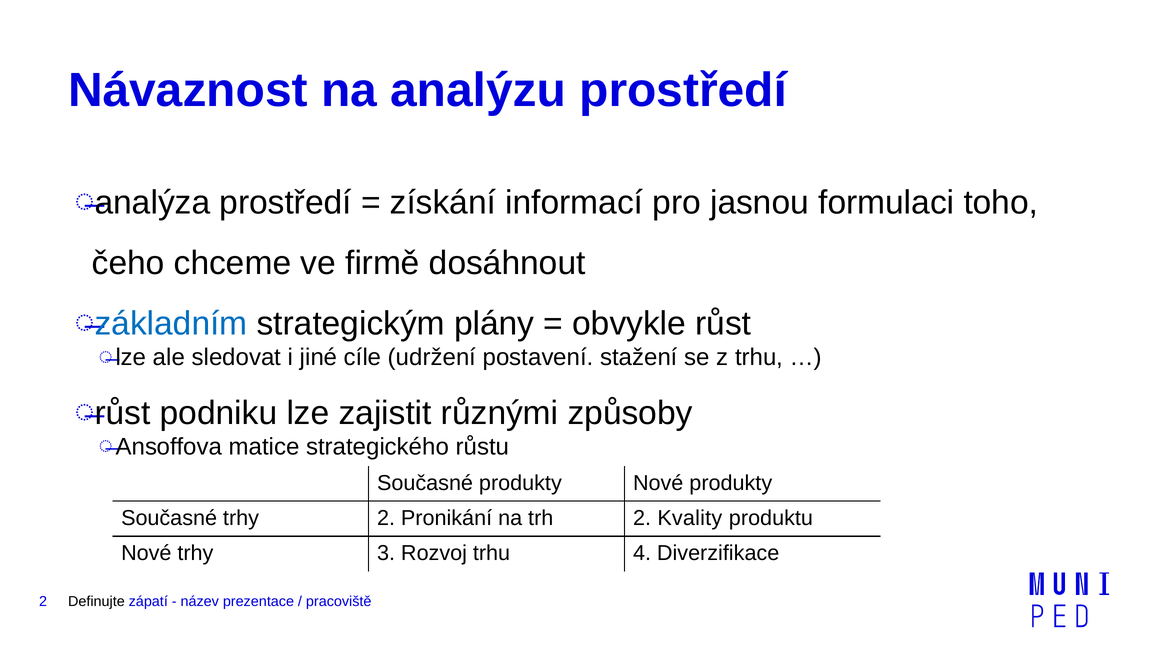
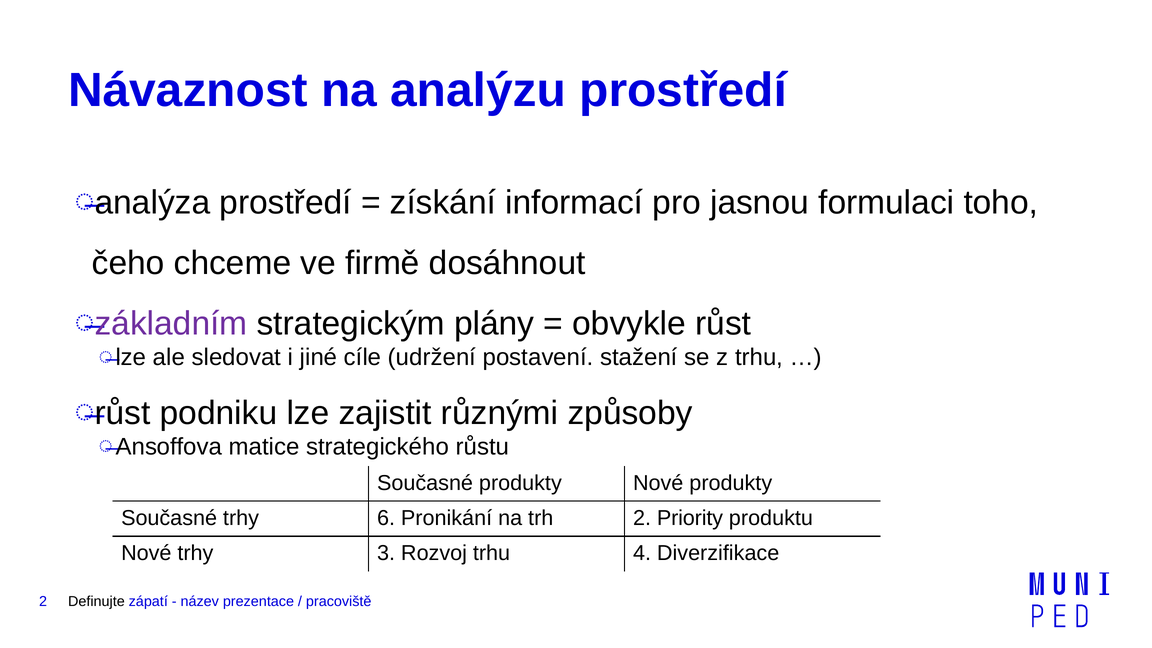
základním colour: blue -> purple
trhy 2: 2 -> 6
Kvality: Kvality -> Priority
